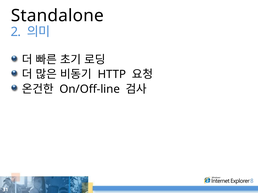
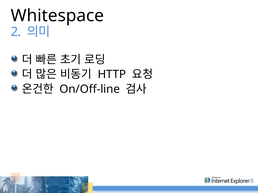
Standalone: Standalone -> Whitespace
